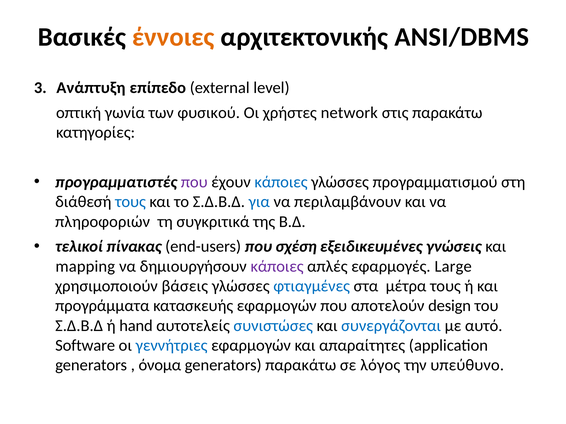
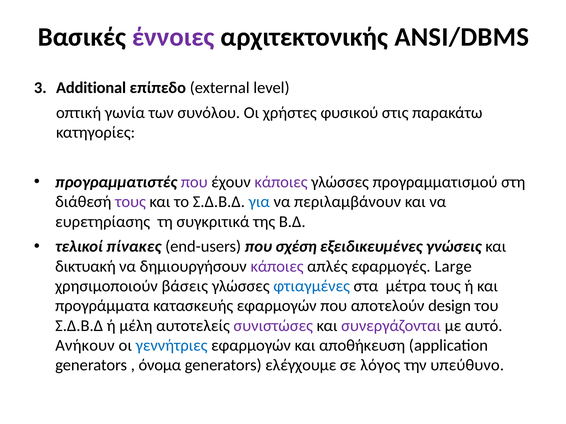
έννοιες colour: orange -> purple
Ανάπτυξη: Ανάπτυξη -> Additional
φυσικού: φυσικού -> συνόλου
network: network -> φυσικού
κάποιες at (281, 182) colour: blue -> purple
τους at (130, 202) colour: blue -> purple
πληροφοριών: πληροφοριών -> ευρετηρίασης
πίνακας: πίνακας -> πίνακες
mapping: mapping -> δικτυακή
hand: hand -> μέλη
συνιστώσες colour: blue -> purple
συνεργάζονται colour: blue -> purple
Software: Software -> Ανήκουν
απαραίτητες: απαραίτητες -> αποθήκευση
generators παρακάτω: παρακάτω -> ελέγχουμε
